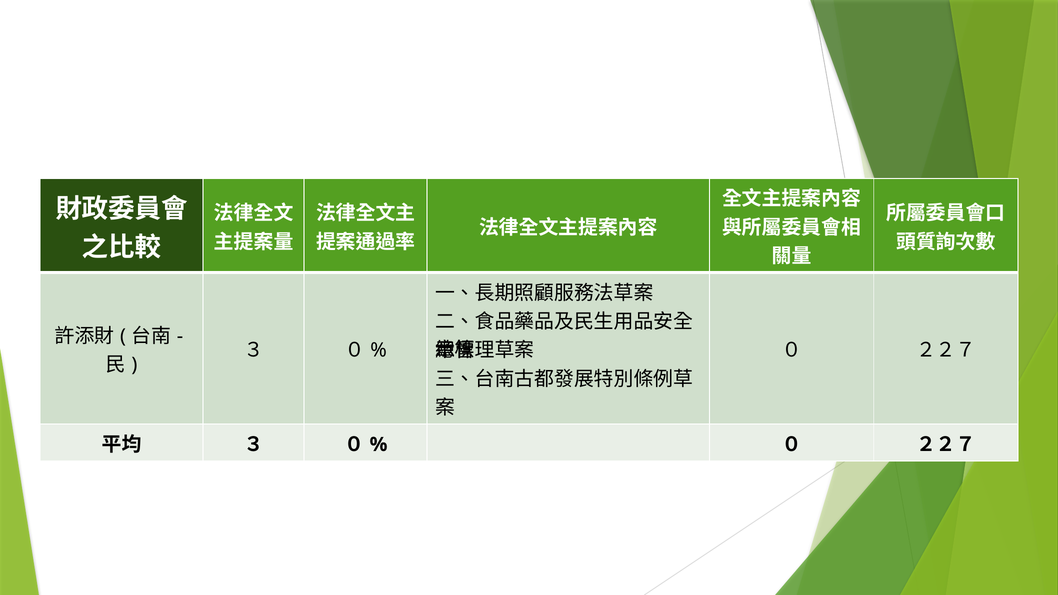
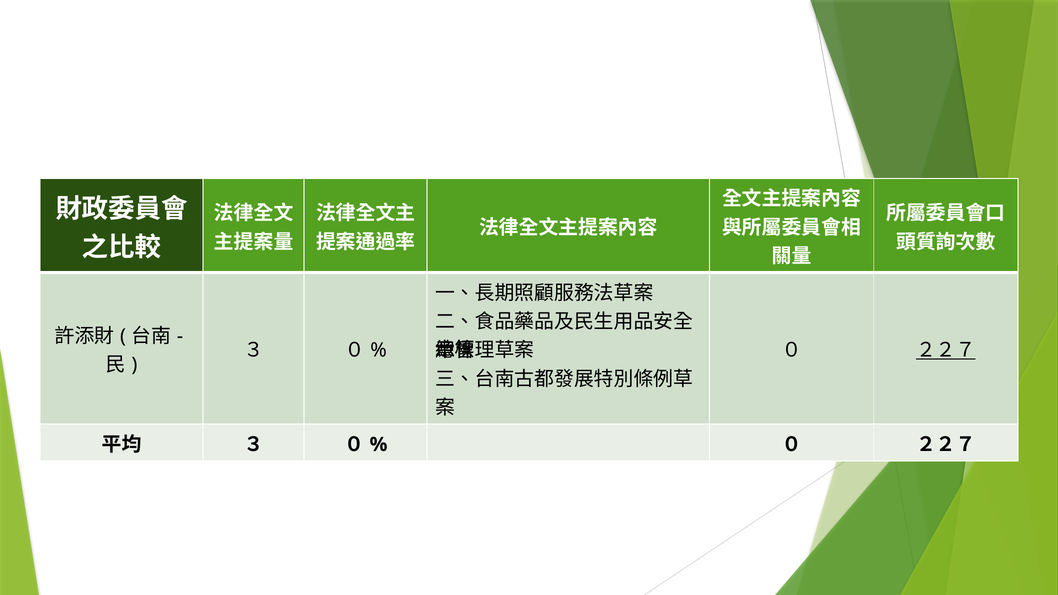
２２７ at (946, 350) underline: none -> present
